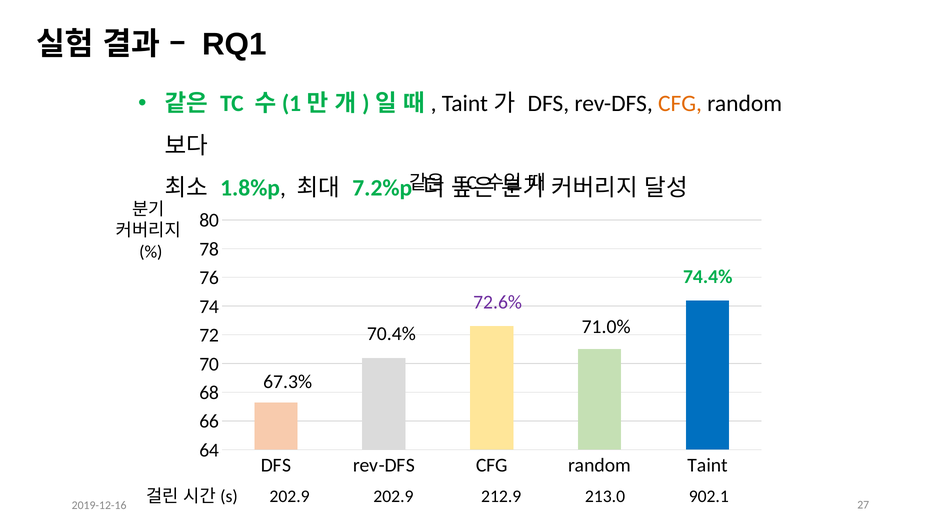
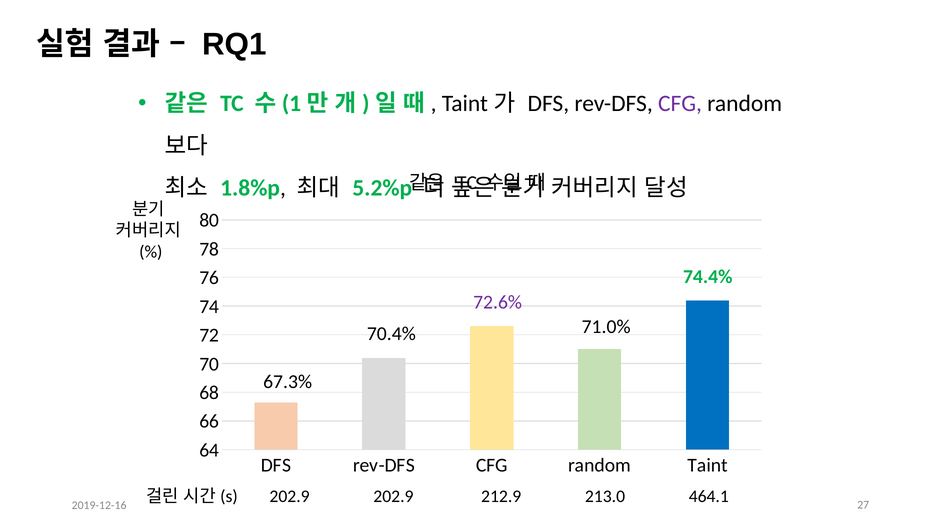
CFG at (680, 104) colour: orange -> purple
7.2%p: 7.2%p -> 5.2%p
902.1: 902.1 -> 464.1
